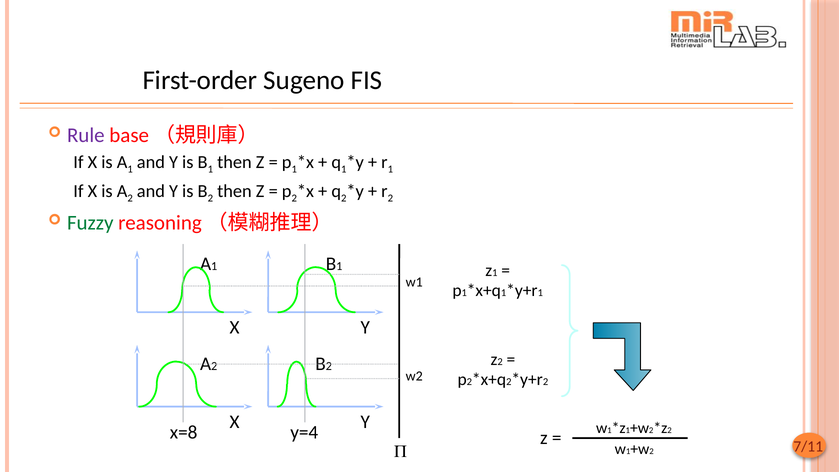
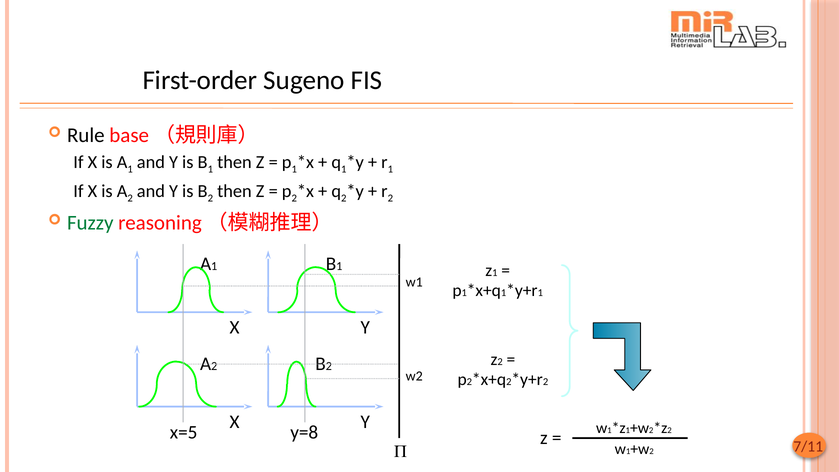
Rule colour: purple -> black
x=8: x=8 -> x=5
y=4: y=4 -> y=8
